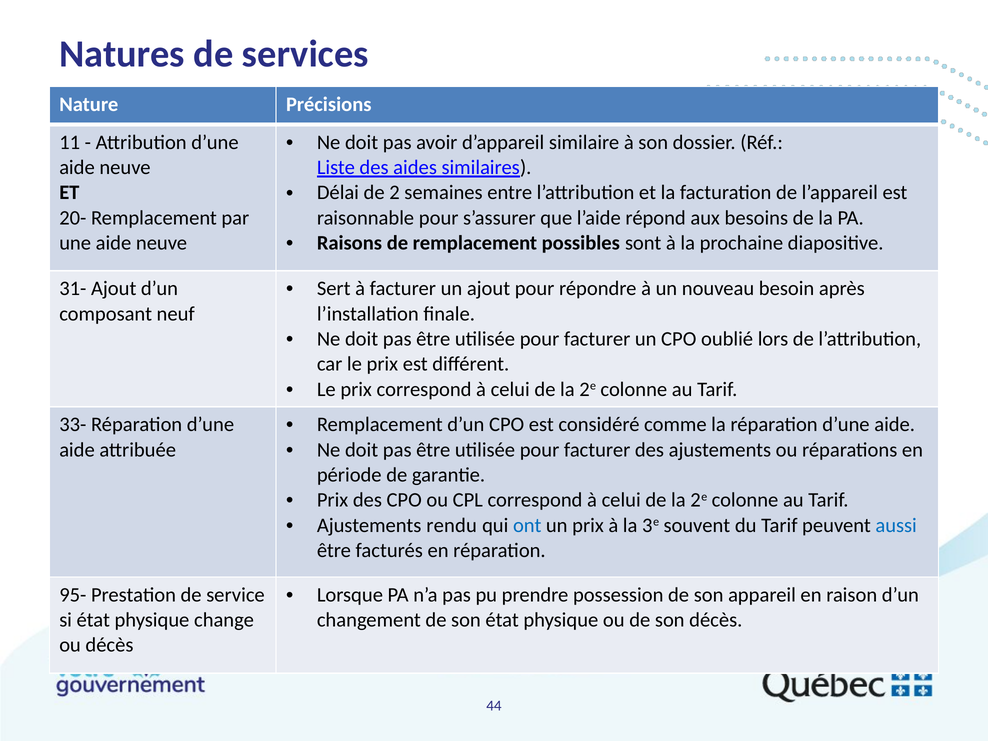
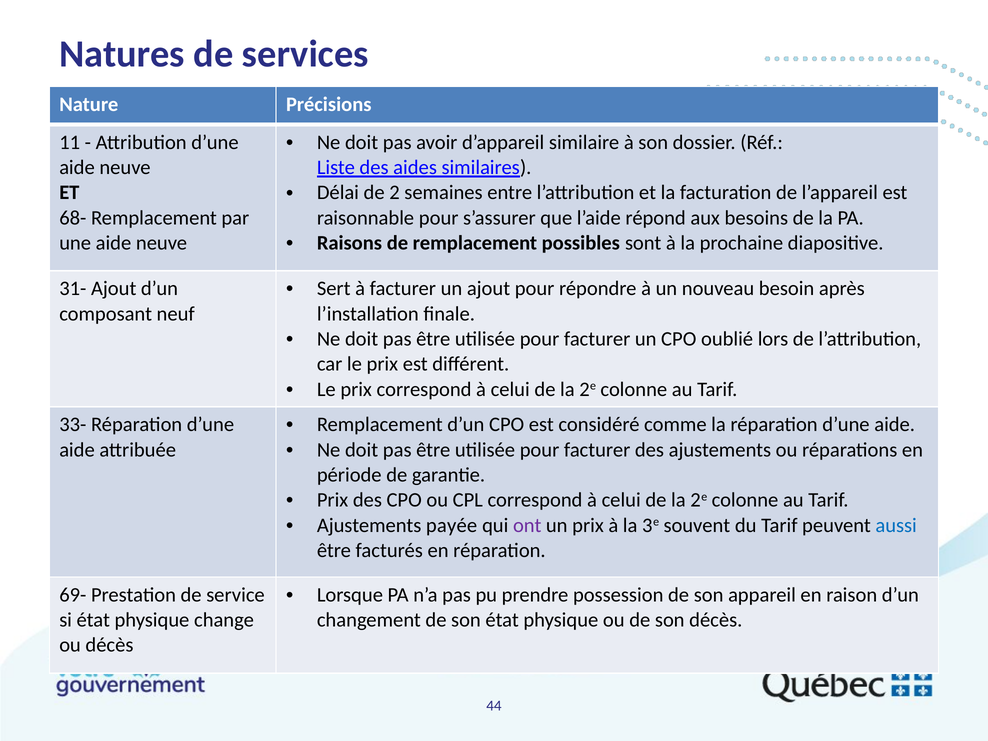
20-: 20- -> 68-
rendu: rendu -> payée
ont colour: blue -> purple
95-: 95- -> 69-
